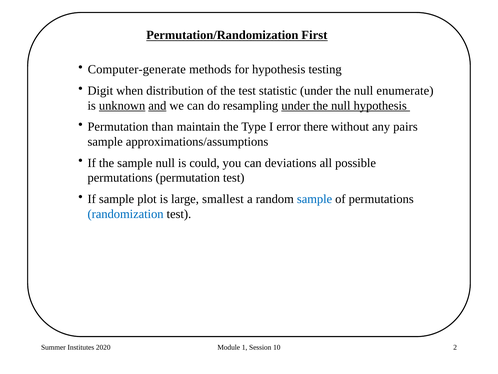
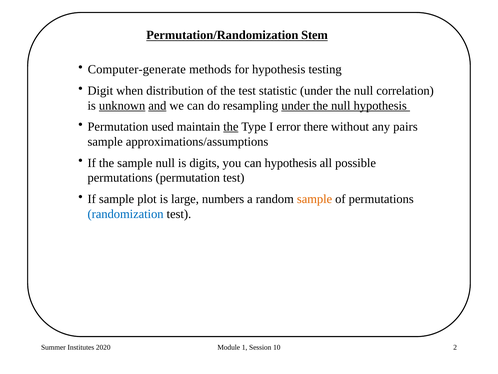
First: First -> Stem
enumerate: enumerate -> correlation
than: than -> used
the at (231, 127) underline: none -> present
could: could -> digits
can deviations: deviations -> hypothesis
smallest: smallest -> numbers
sample at (315, 199) colour: blue -> orange
